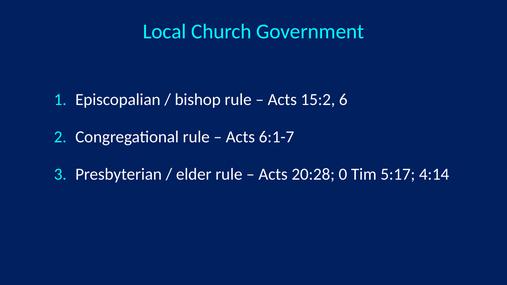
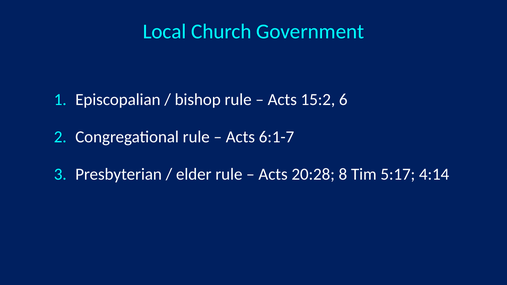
0: 0 -> 8
